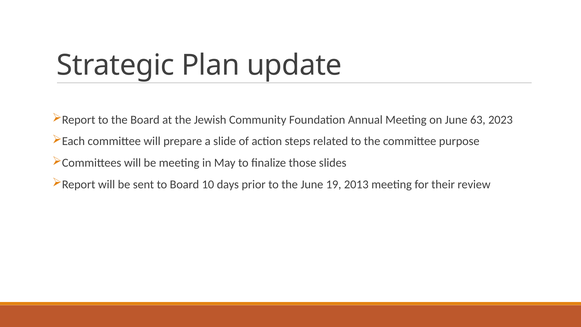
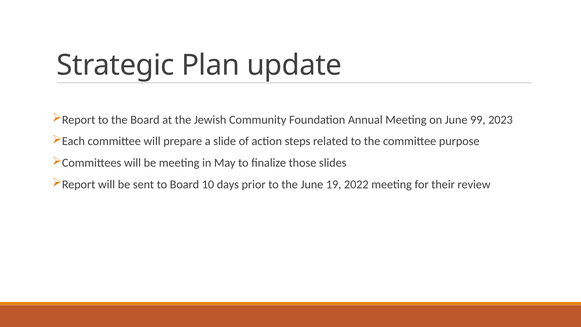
63: 63 -> 99
2013: 2013 -> 2022
